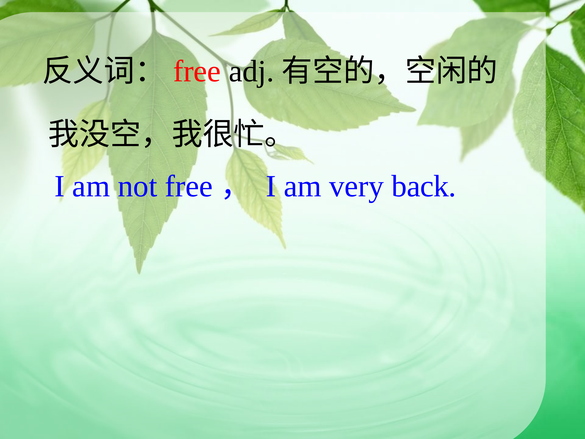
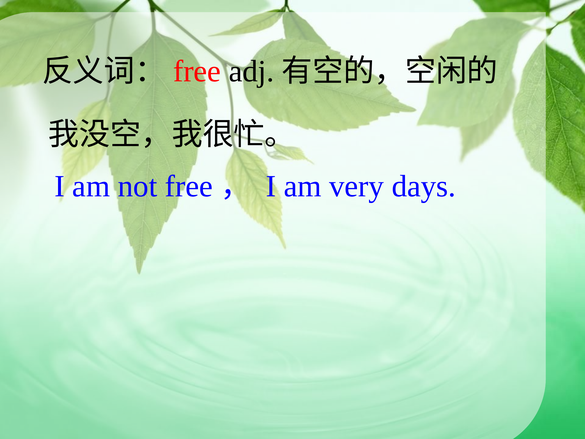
back: back -> days
